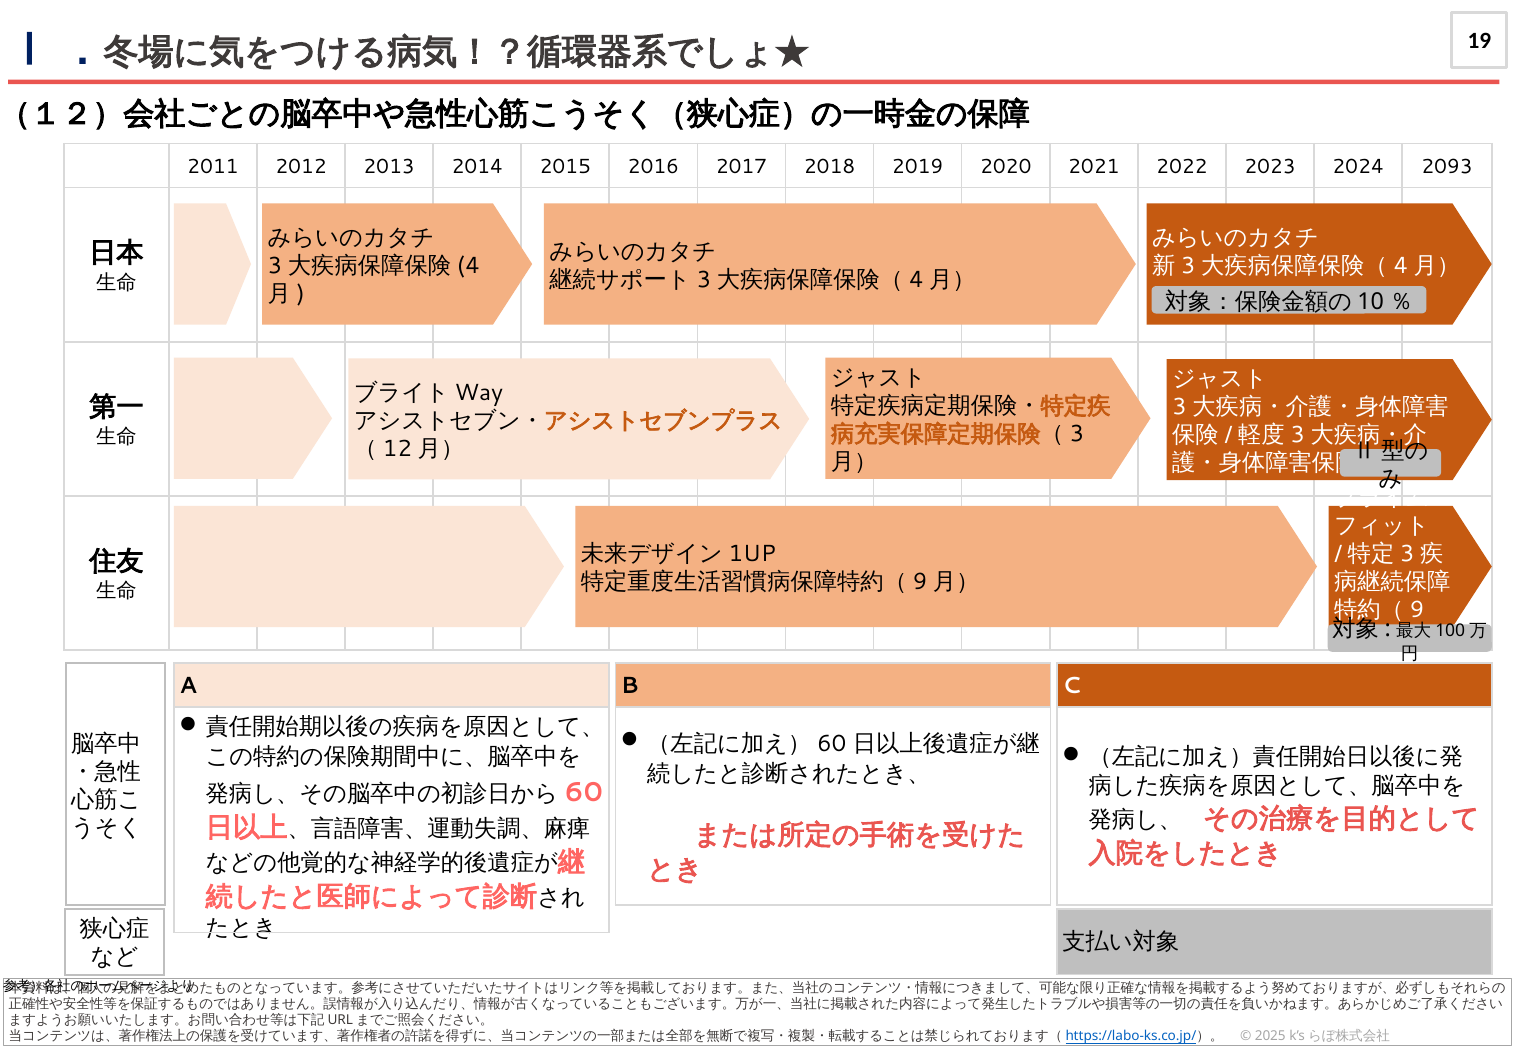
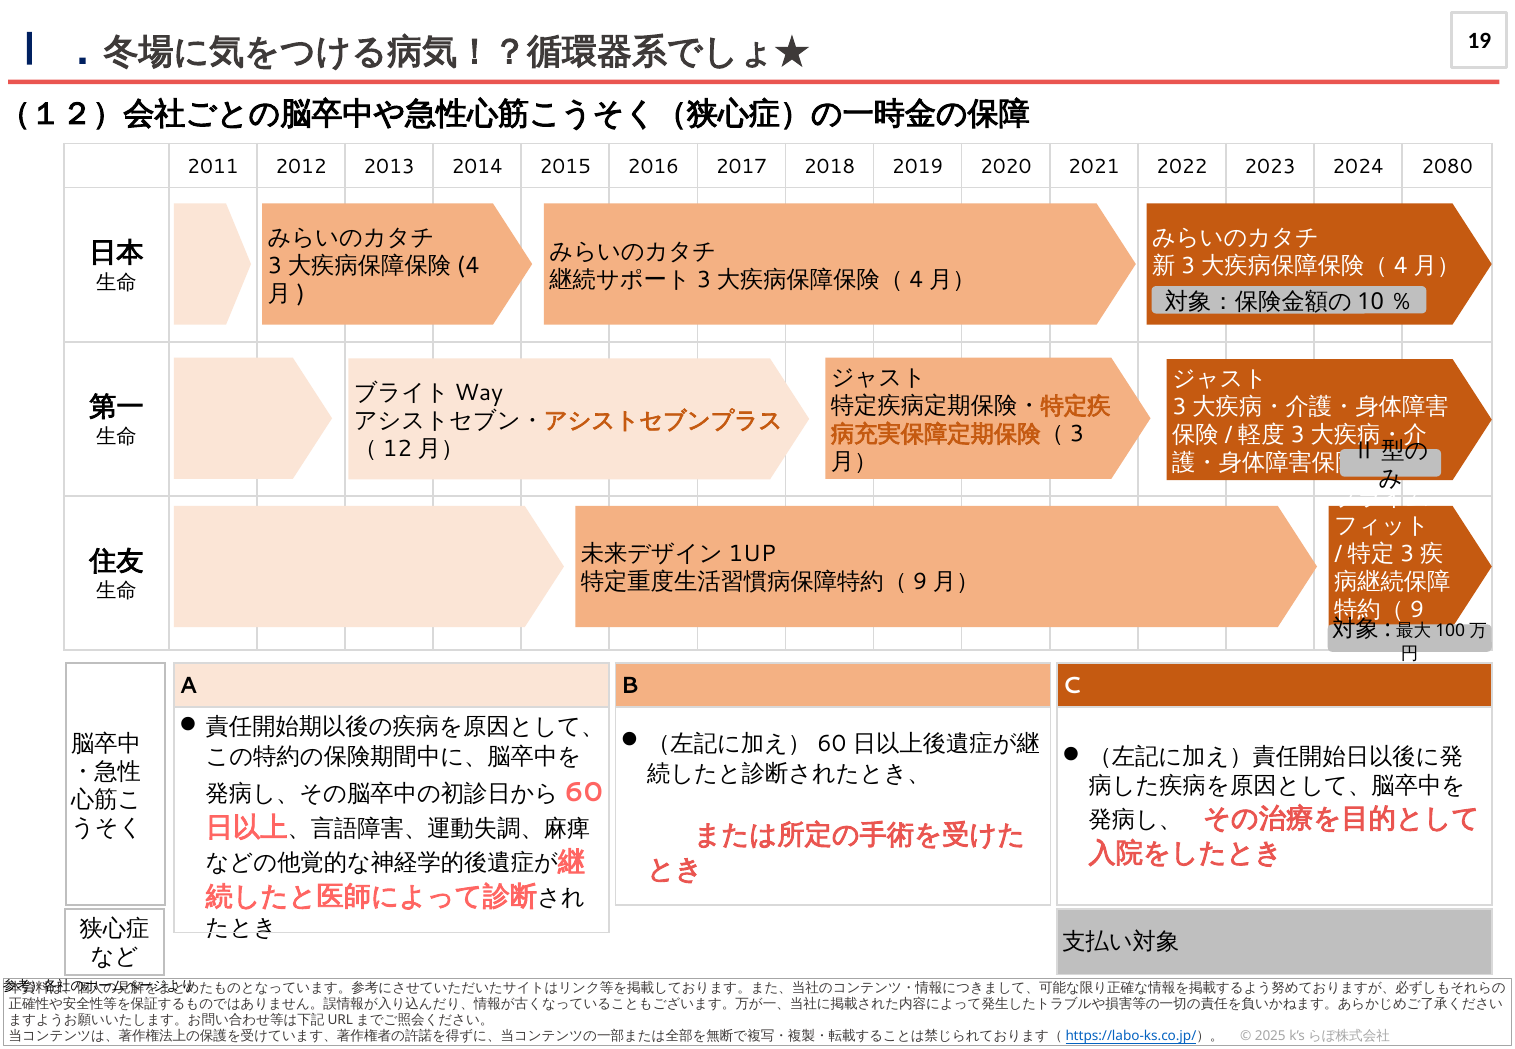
2093: 2093 -> 2080
